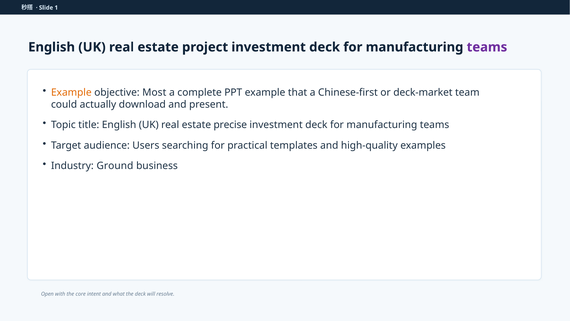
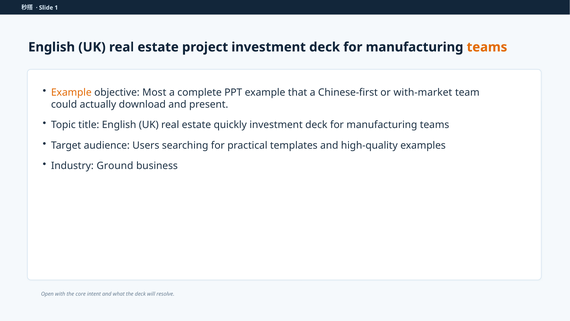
teams at (487, 47) colour: purple -> orange
deck-market: deck-market -> with-market
precise: precise -> quickly
